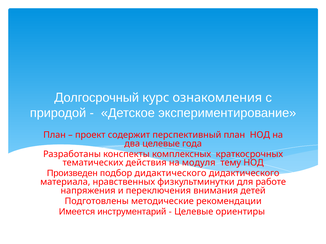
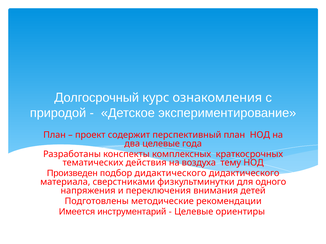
модуля: модуля -> воздуха
нравственных: нравственных -> сверстниками
работе: работе -> одного
